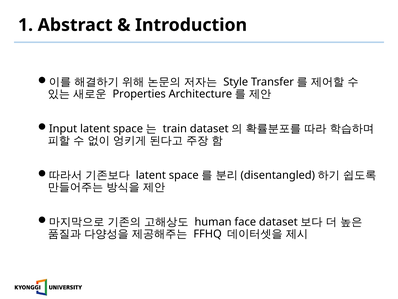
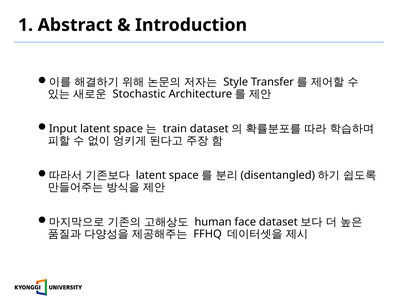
Properties: Properties -> Stochastic
